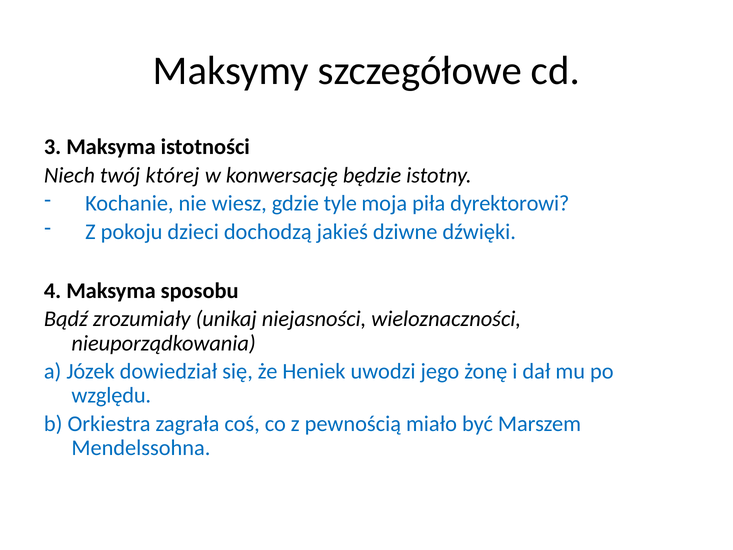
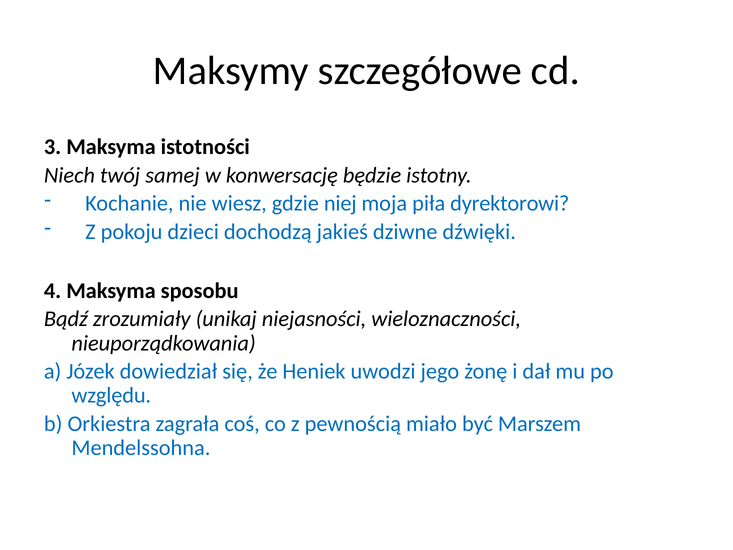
której: której -> samej
tyle: tyle -> niej
